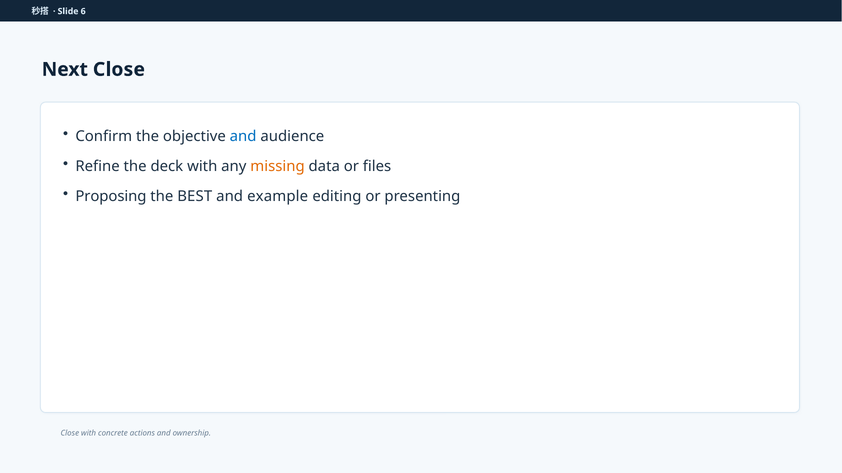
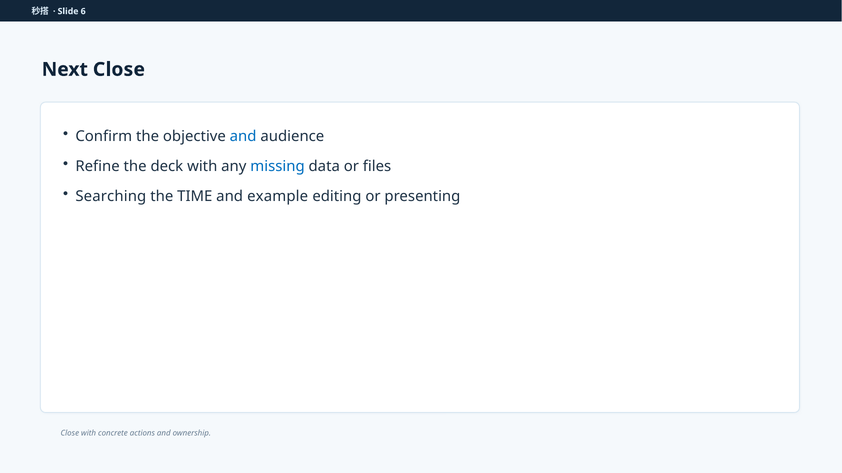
missing colour: orange -> blue
Proposing: Proposing -> Searching
BEST: BEST -> TIME
